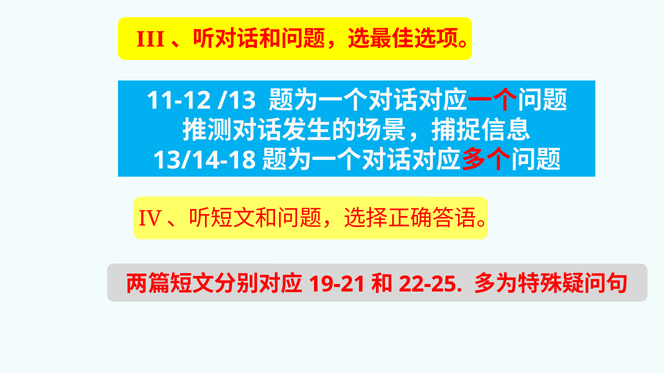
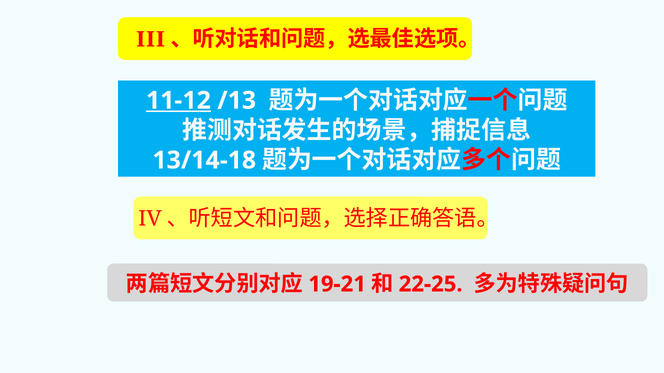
11-12 underline: none -> present
